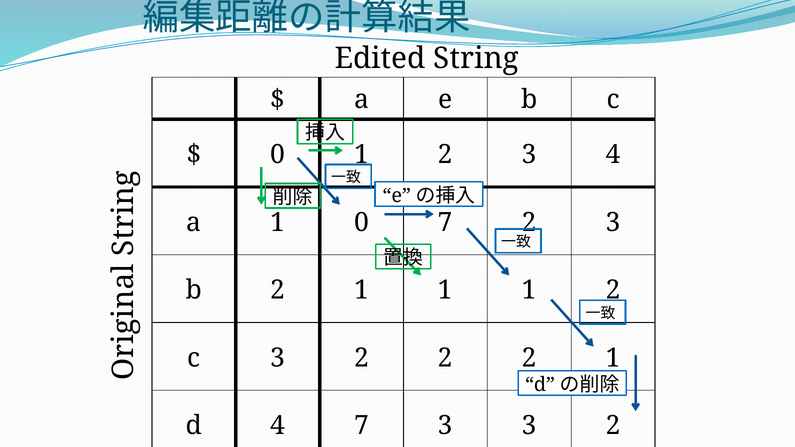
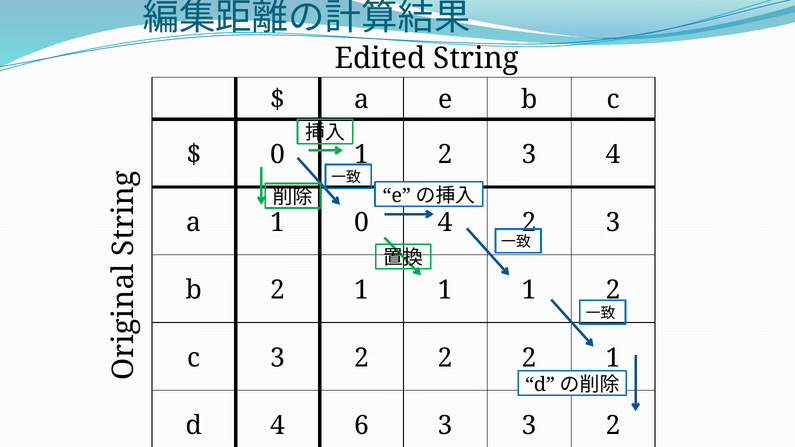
0 7: 7 -> 4
4 7: 7 -> 6
